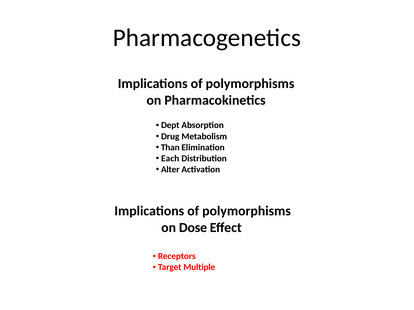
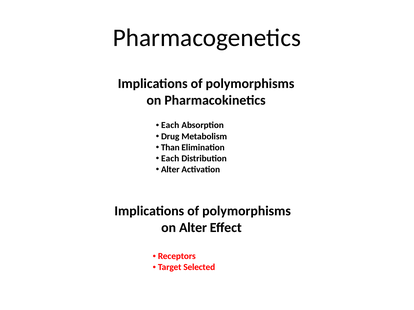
Dept at (170, 126): Dept -> Each
on Dose: Dose -> Alter
Multiple: Multiple -> Selected
